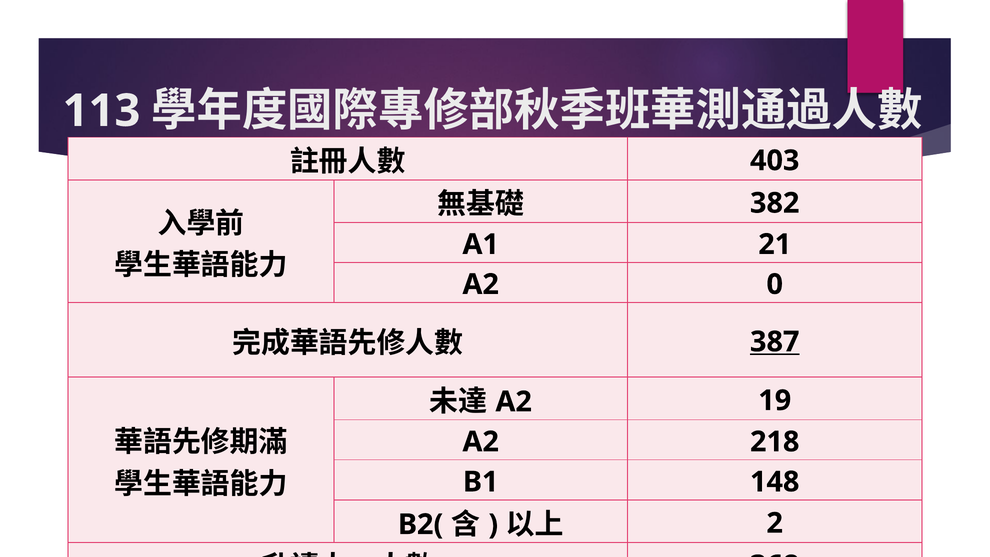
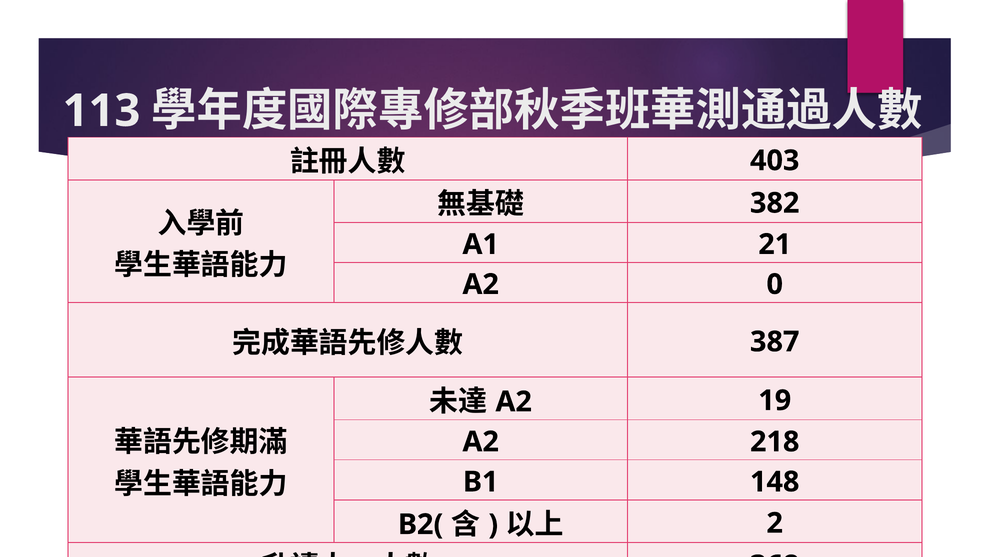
387 underline: present -> none
